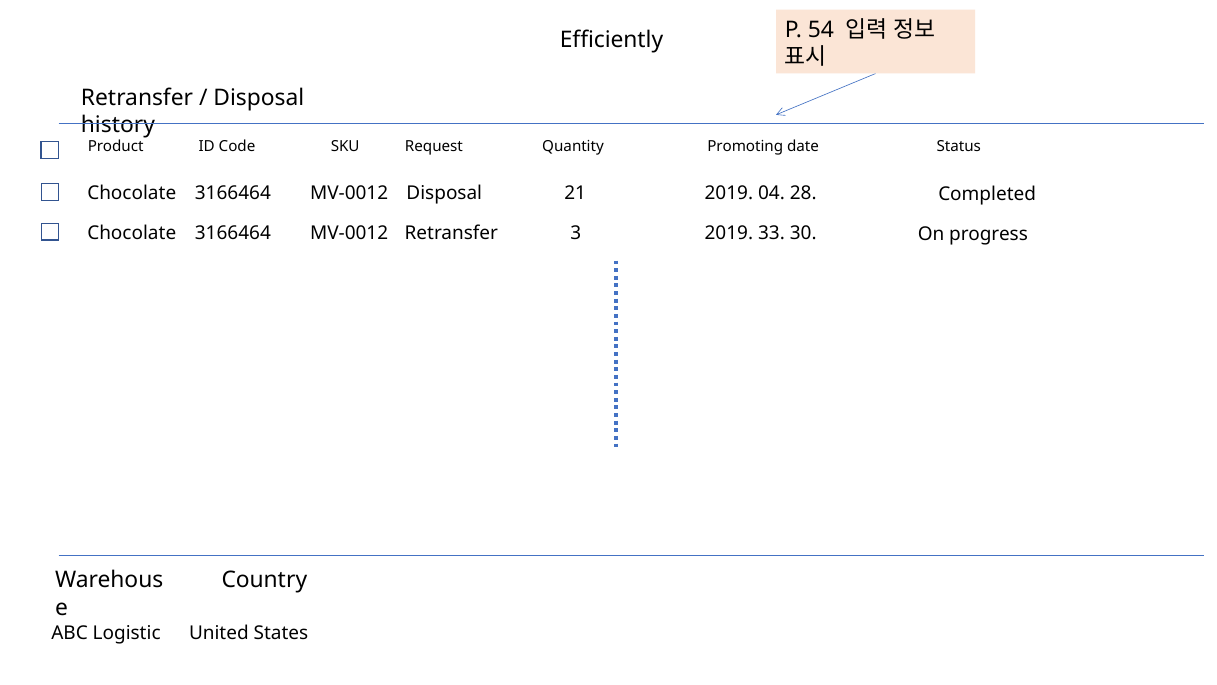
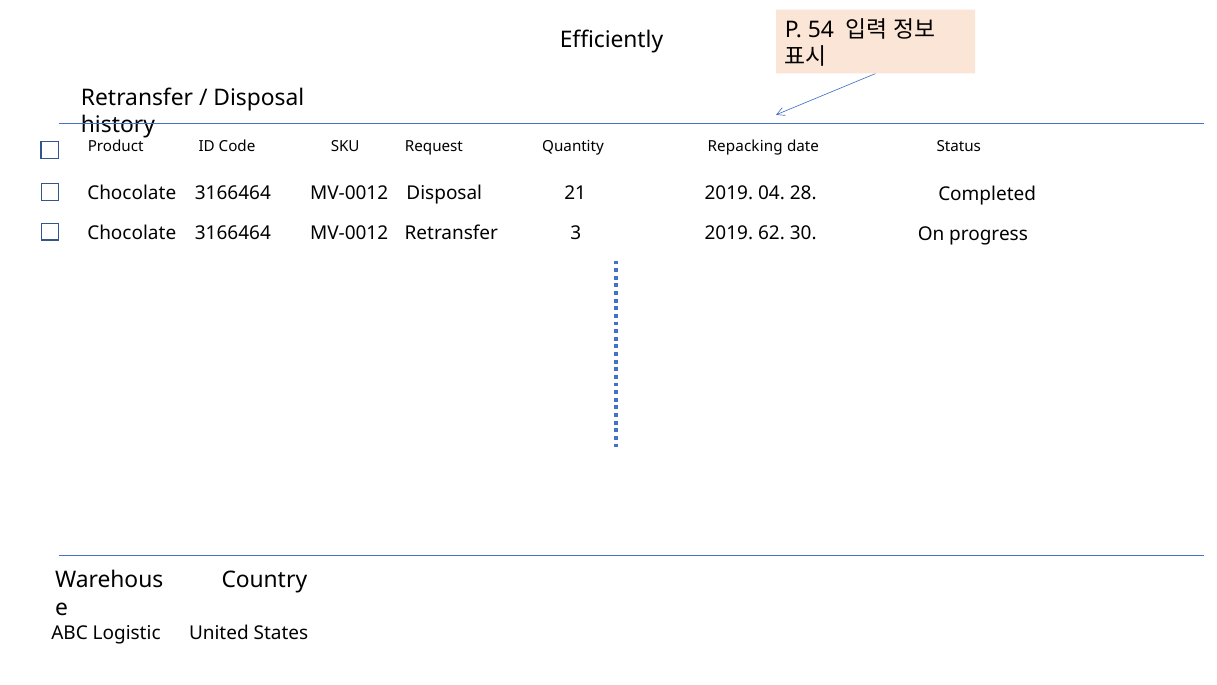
Promoting: Promoting -> Repacking
33: 33 -> 62
